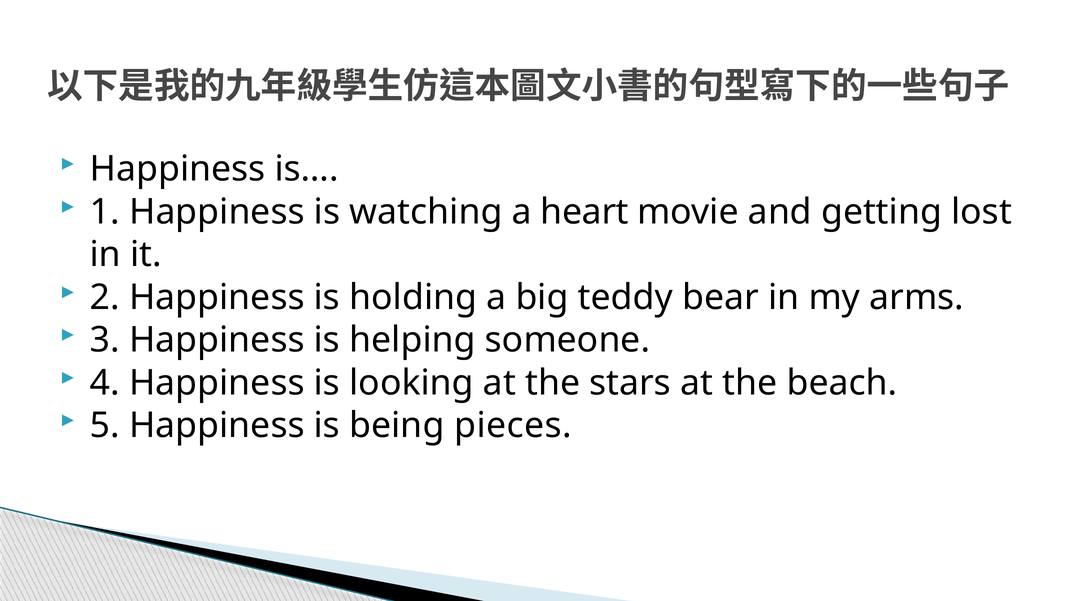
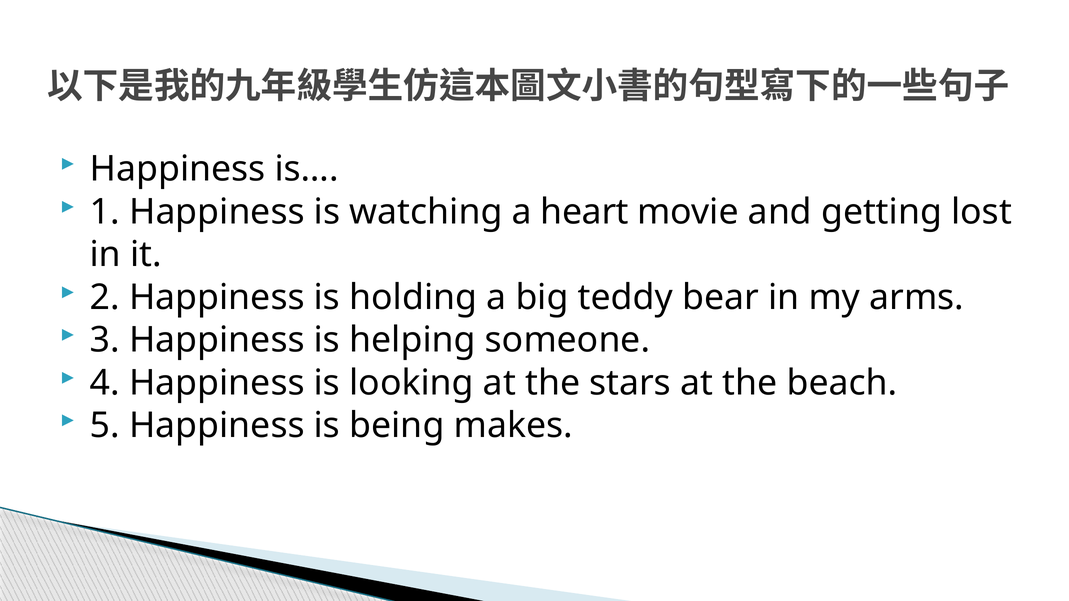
pieces: pieces -> makes
